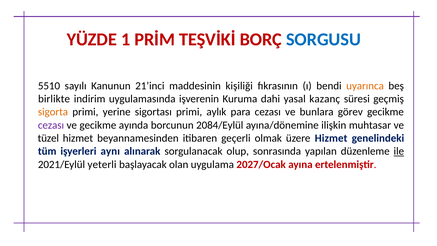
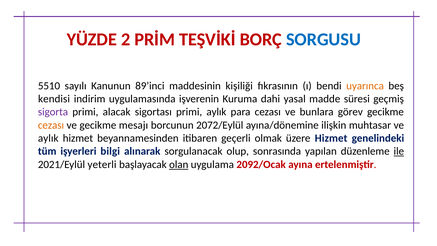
1: 1 -> 2
21’inci: 21’inci -> 89’inci
birlikte: birlikte -> kendisi
kazanç: kazanç -> madde
sigorta colour: orange -> purple
yerine: yerine -> alacak
cezası at (51, 125) colour: purple -> orange
ayında: ayında -> mesajı
2084/Eylül: 2084/Eylül -> 2072/Eylül
tüzel at (48, 138): tüzel -> aylık
aynı: aynı -> bilgi
olan underline: none -> present
2027/Ocak: 2027/Ocak -> 2092/Ocak
